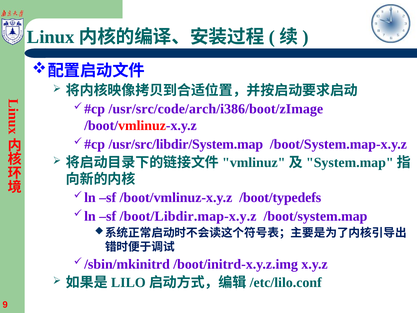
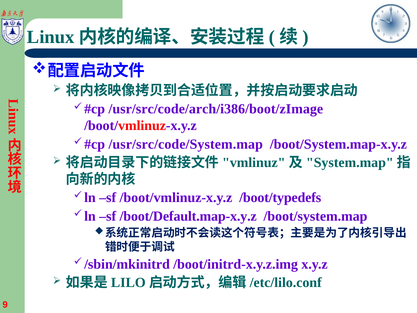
/usr/src/libdir/System.map: /usr/src/libdir/System.map -> /usr/src/code/System.map
/boot/Libdir.map-x.y.z: /boot/Libdir.map-x.y.z -> /boot/Default.map-x.y.z
